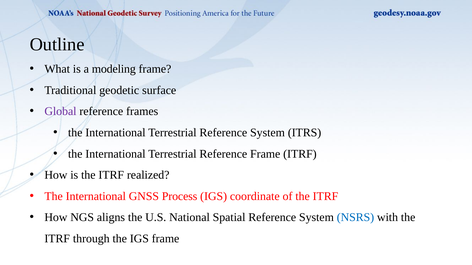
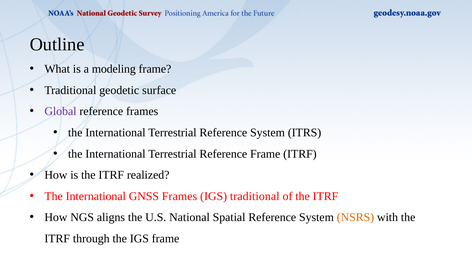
GNSS Process: Process -> Frames
IGS coordinate: coordinate -> traditional
NSRS colour: blue -> orange
